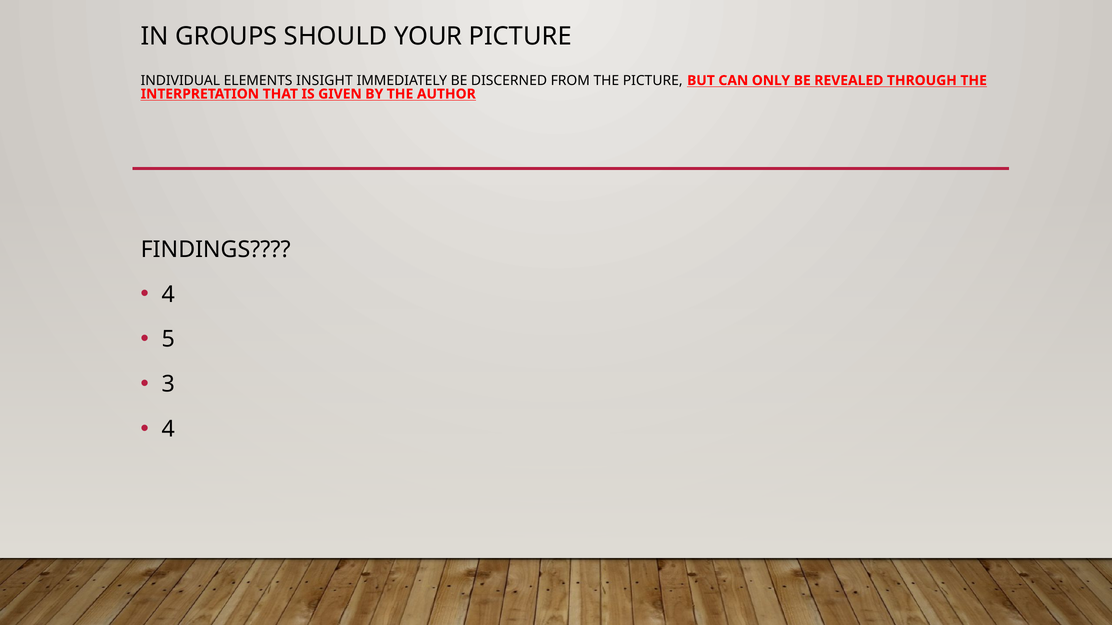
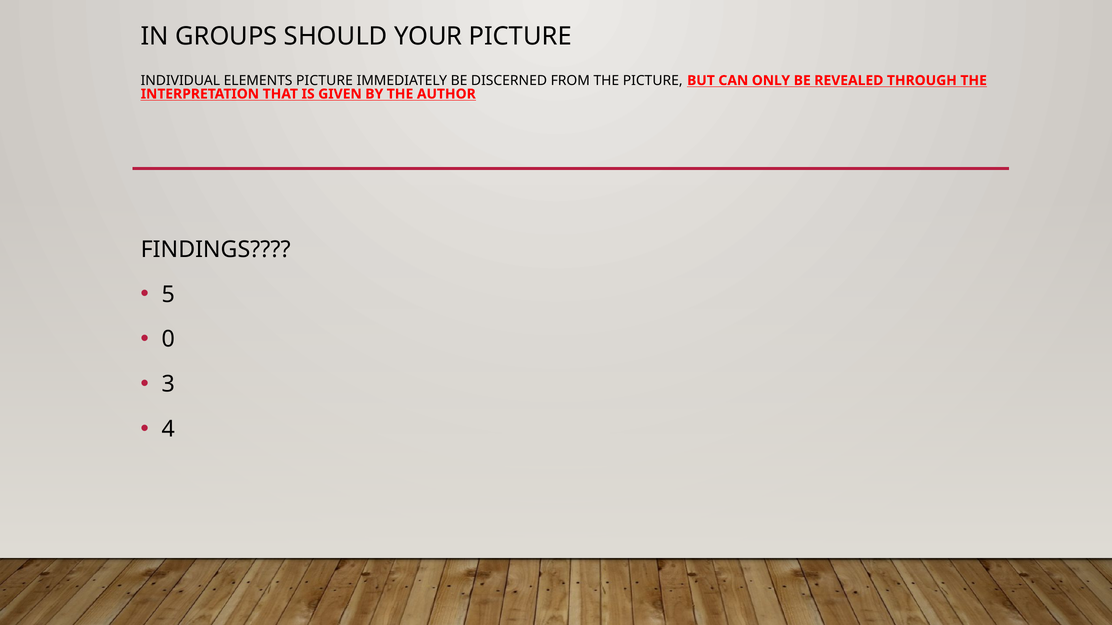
ELEMENTS INSIGHT: INSIGHT -> PICTURE
4 at (168, 295): 4 -> 5
5: 5 -> 0
